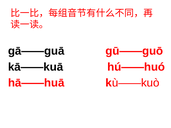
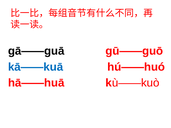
kā——kuā colour: black -> blue
